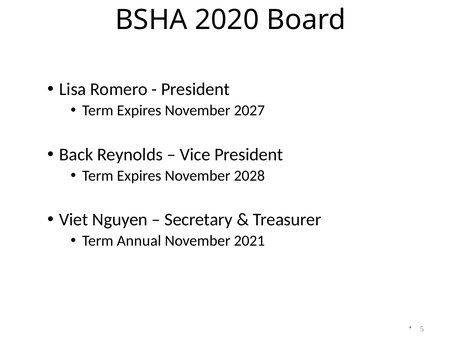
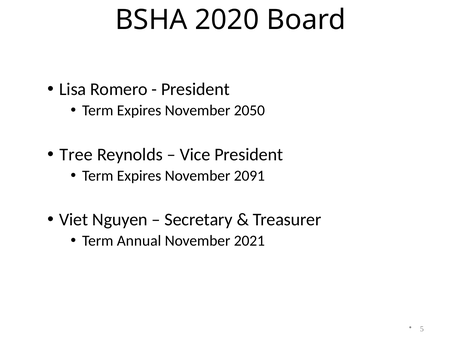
2027: 2027 -> 2050
Back: Back -> Tree
2028: 2028 -> 2091
